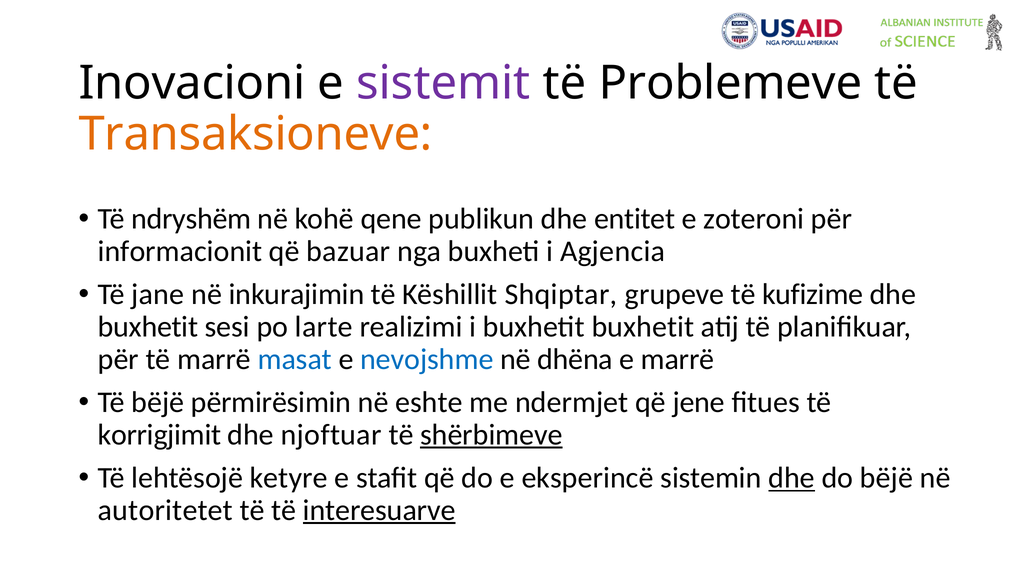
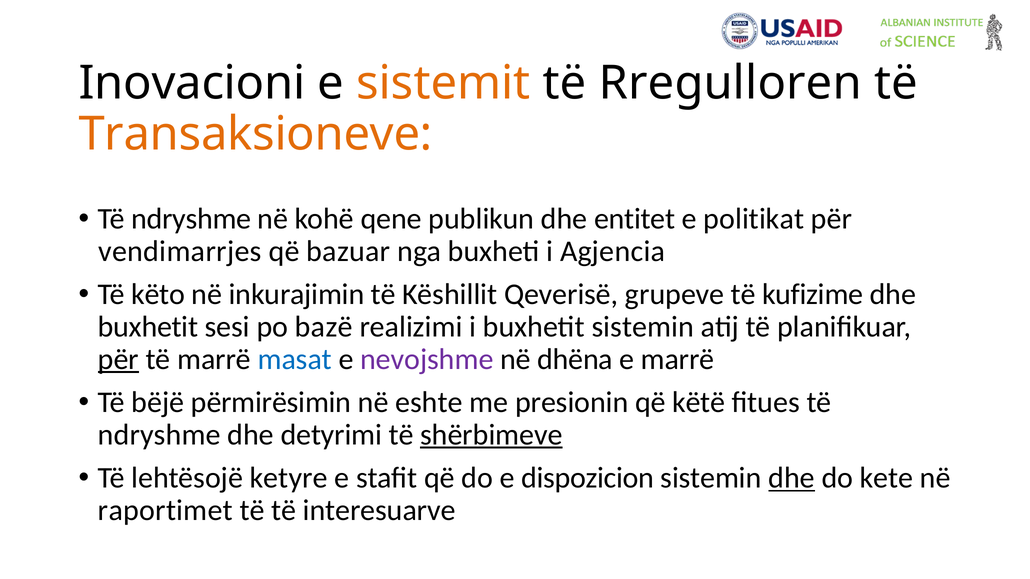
sistemit colour: purple -> orange
Problemeve: Problemeve -> Rregulloren
ndryshëm at (191, 219): ndryshëm -> ndryshme
zoteroni: zoteroni -> politikat
informacionit: informacionit -> vendimarrjes
jane: jane -> këto
Shqiptar: Shqiptar -> Qeverisë
larte: larte -> bazë
buxhetit buxhetit: buxhetit -> sistemin
për at (118, 359) underline: none -> present
nevojshme colour: blue -> purple
ndermjet: ndermjet -> presionin
jene: jene -> këtë
korrigjimit at (159, 435): korrigjimit -> ndryshme
njoftuar: njoftuar -> detyrimi
eksperincë: eksperincë -> dispozicion
do bëjë: bëjë -> kete
autoritetet: autoritetet -> raportimet
interesuarve underline: present -> none
